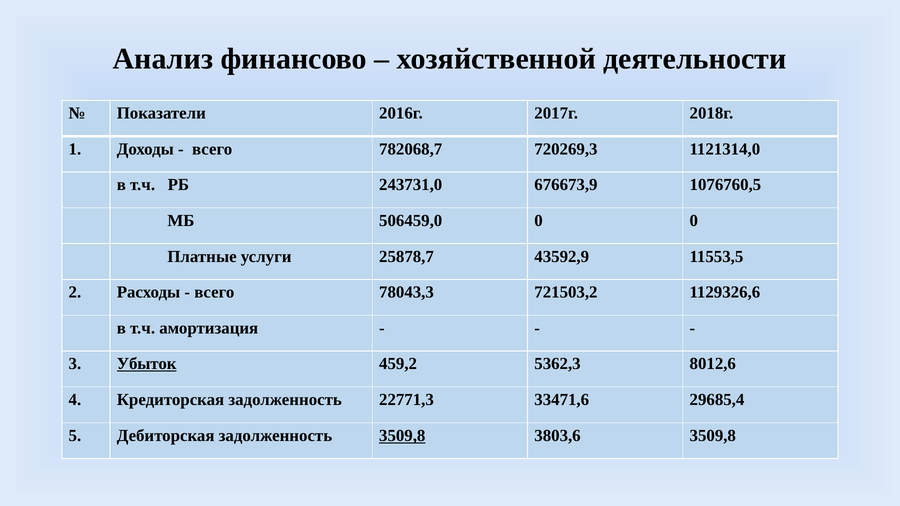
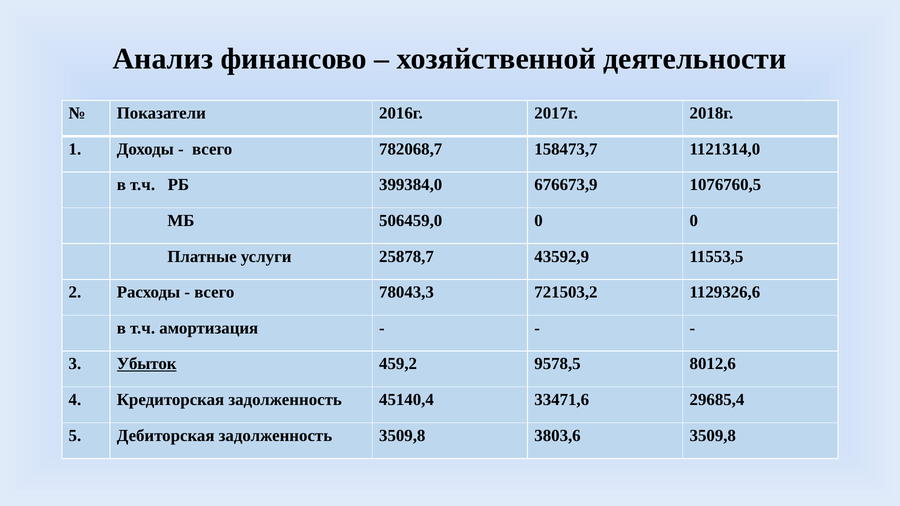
720269,3: 720269,3 -> 158473,7
243731,0: 243731,0 -> 399384,0
5362,3: 5362,3 -> 9578,5
22771,3: 22771,3 -> 45140,4
3509,8 at (402, 436) underline: present -> none
